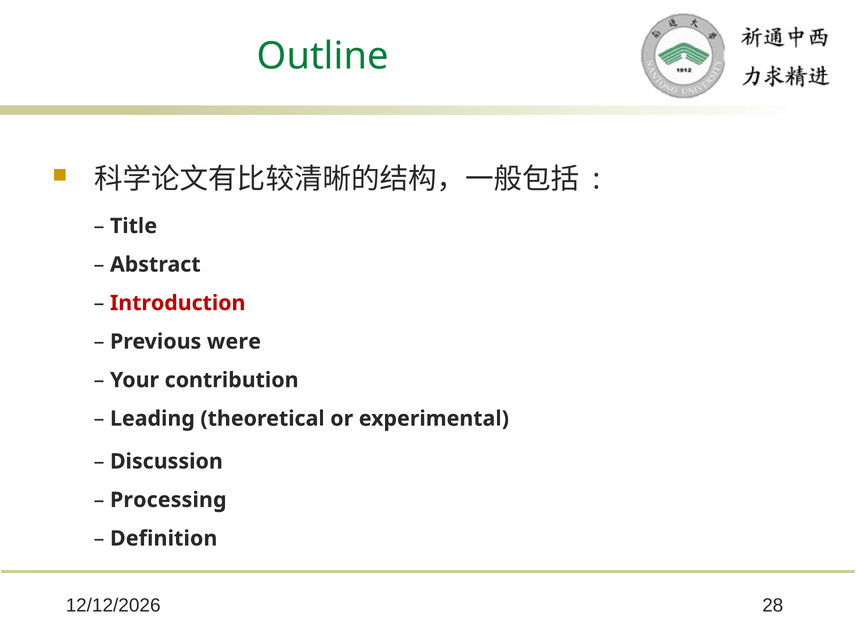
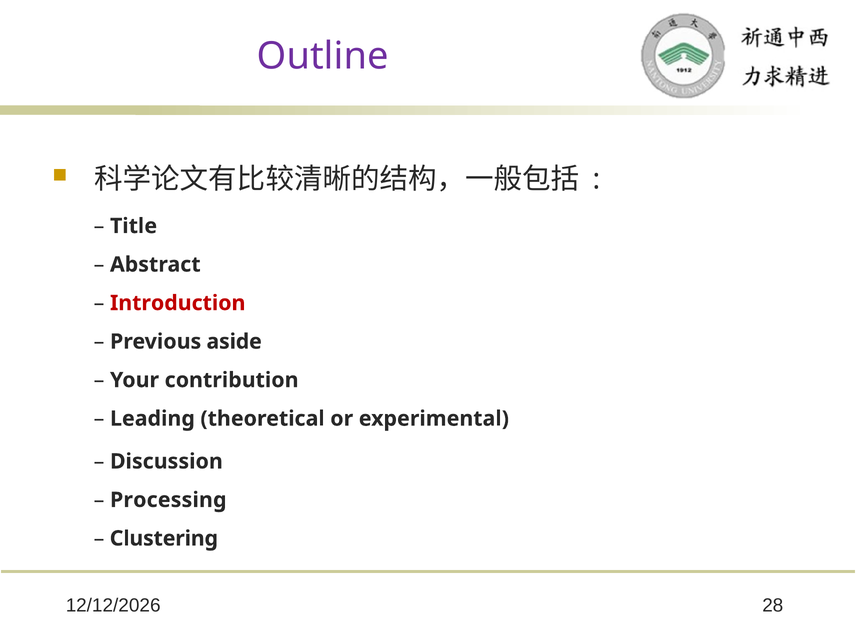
Outline colour: green -> purple
were: were -> aside
Definition: Definition -> Clustering
